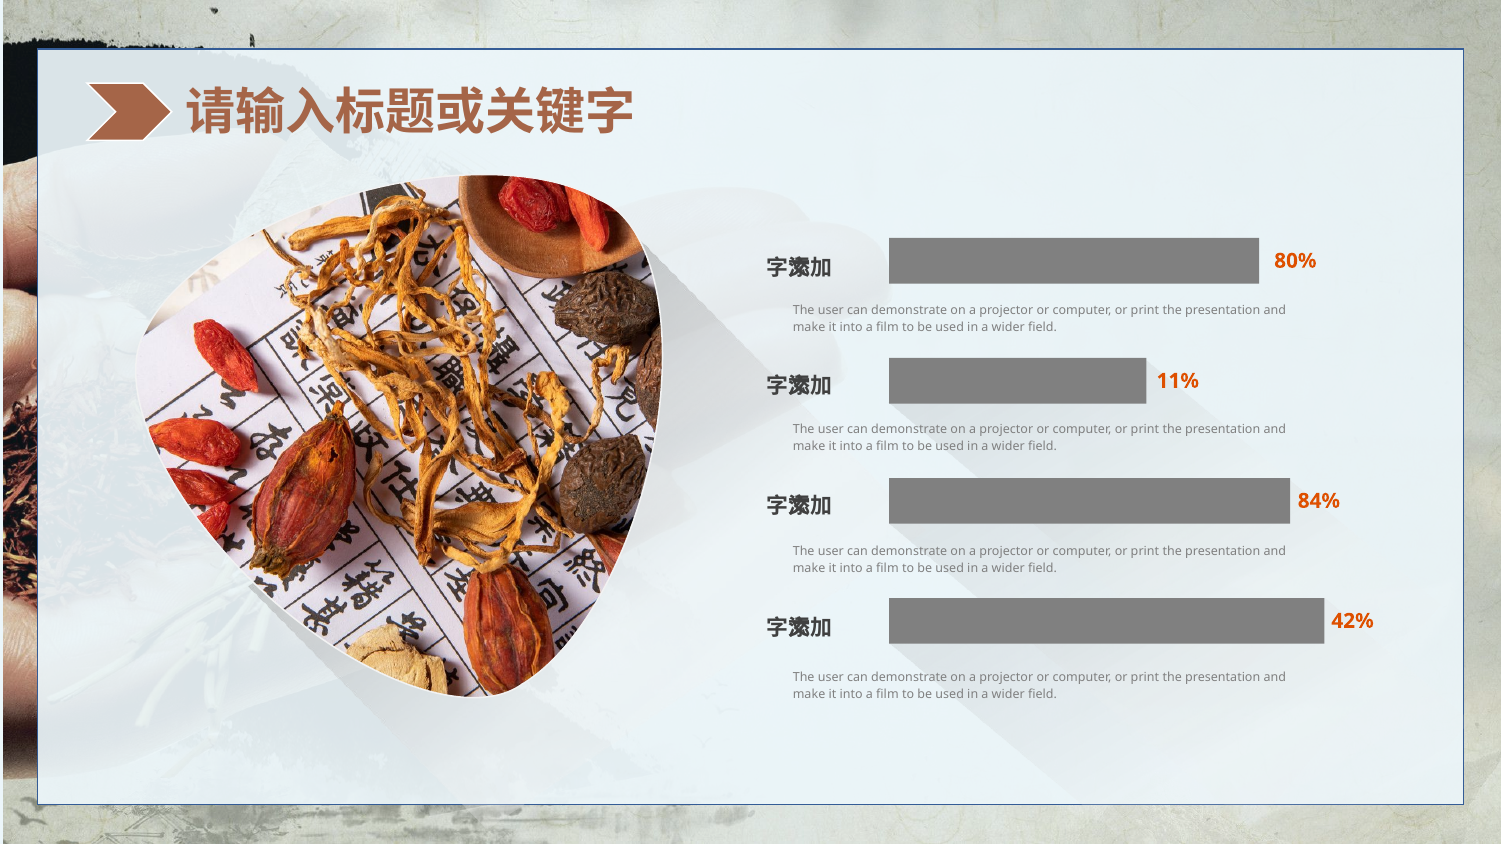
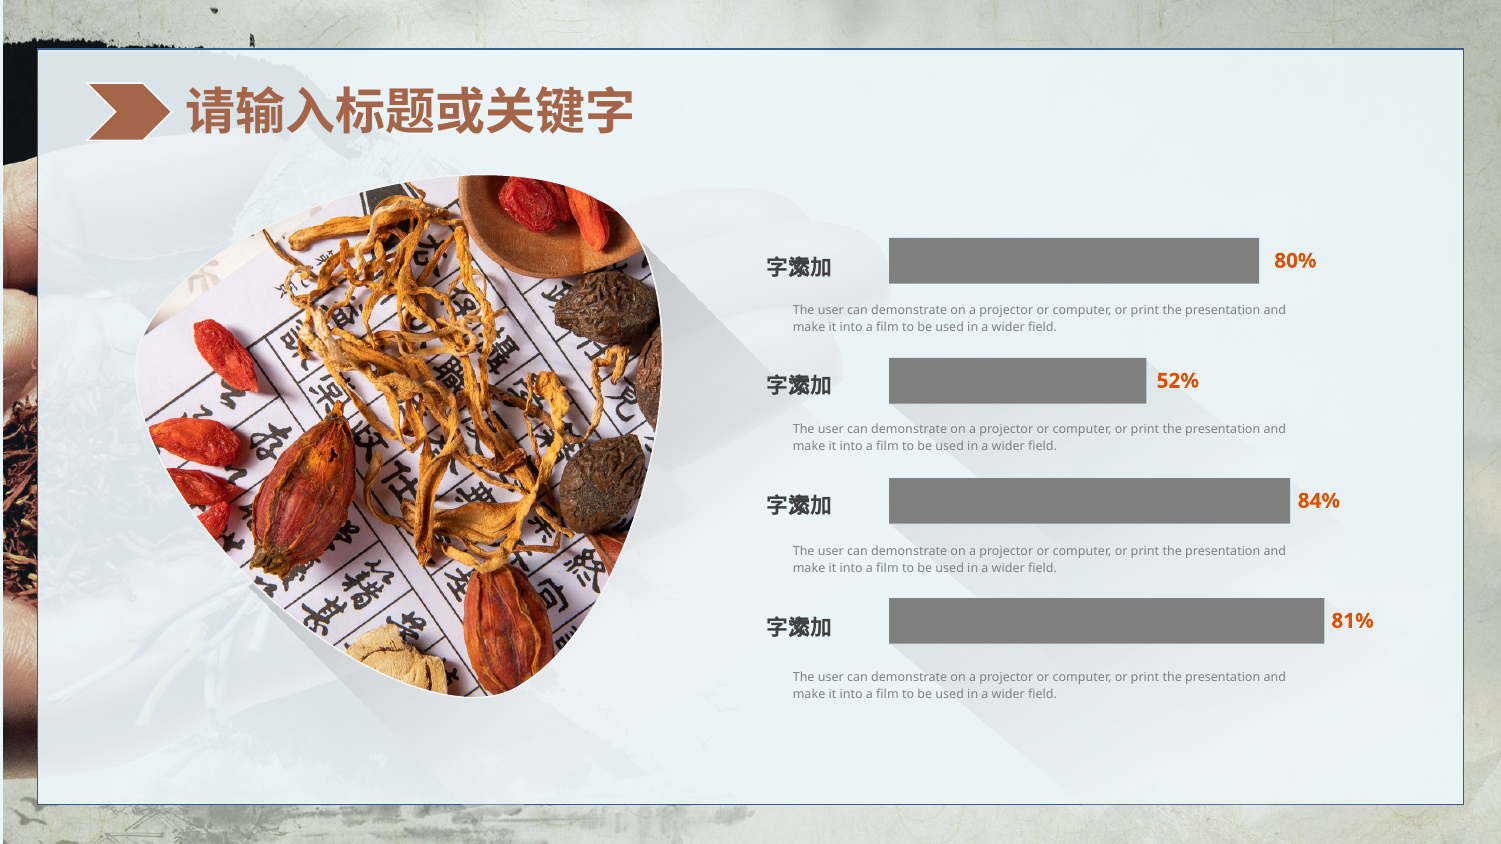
11%: 11% -> 52%
42%: 42% -> 81%
